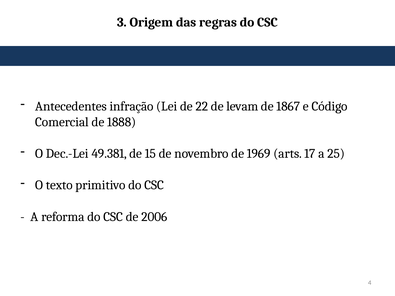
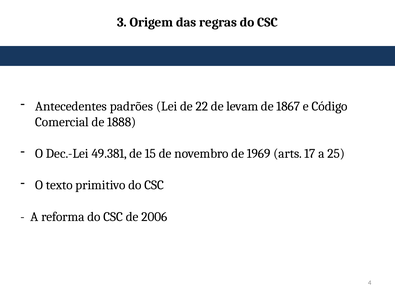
infração: infração -> padrões
